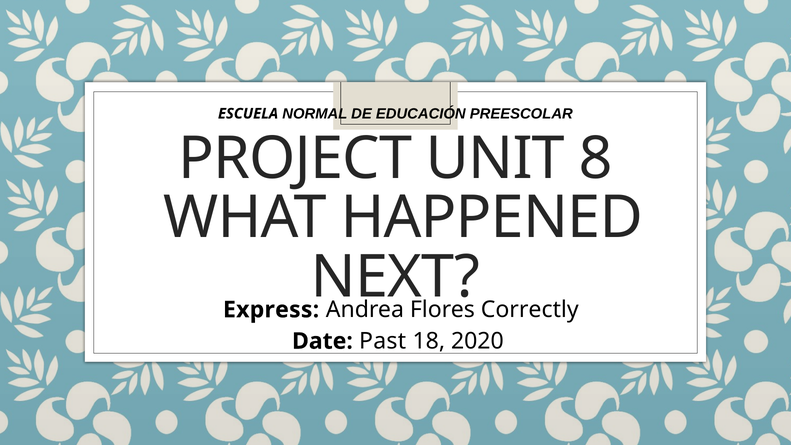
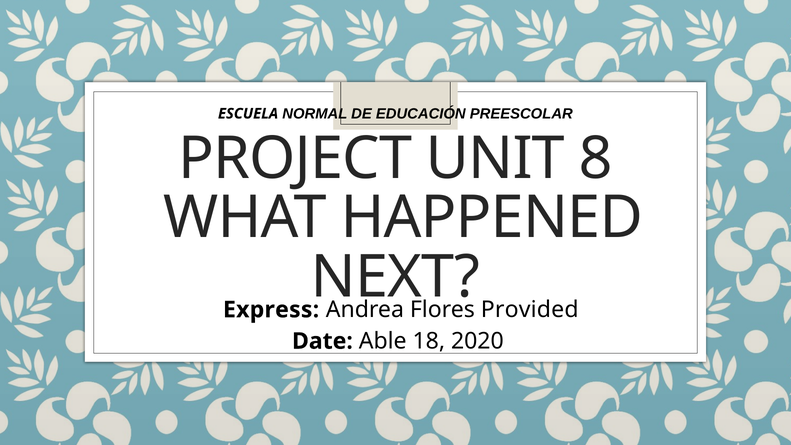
Correctly: Correctly -> Provided
Past: Past -> Able
